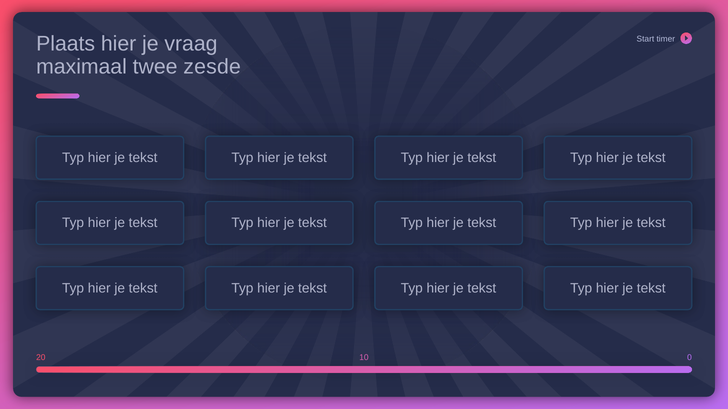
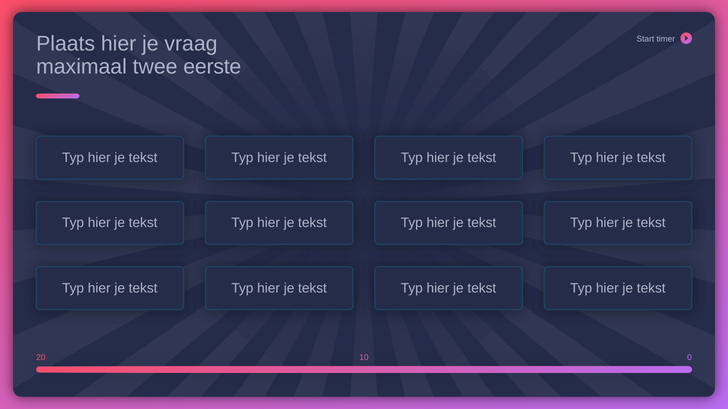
zesde: zesde -> eerste
